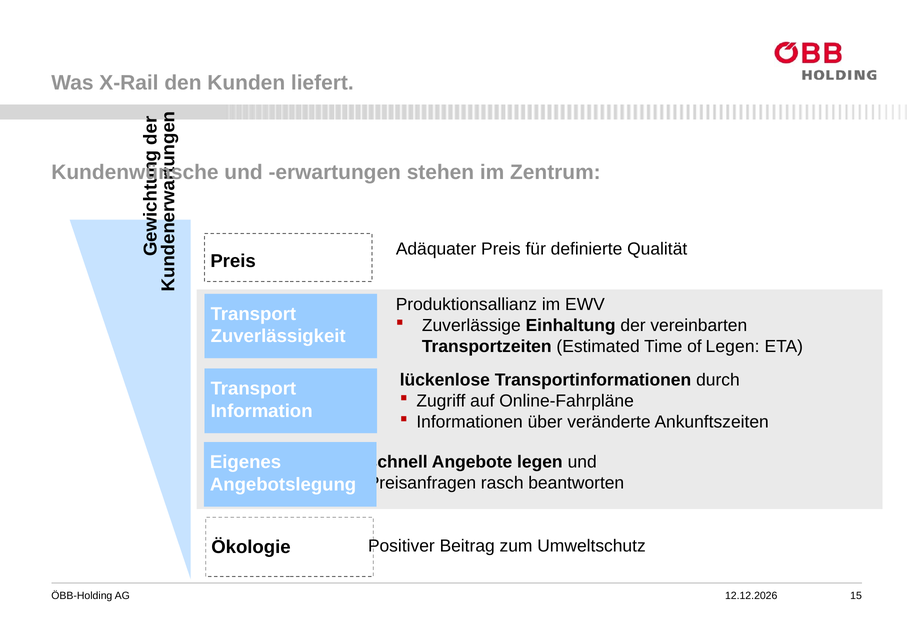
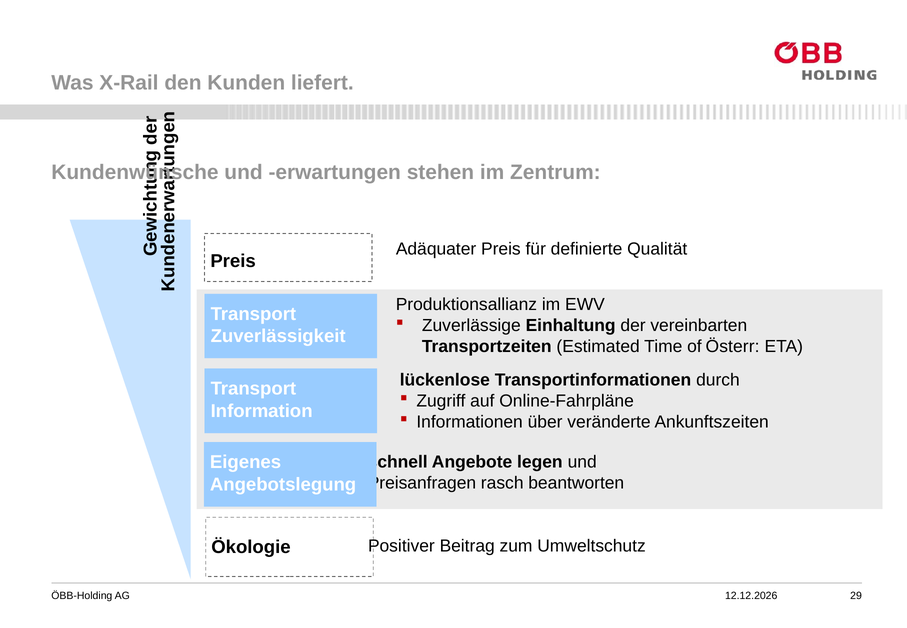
of Legen: Legen -> Österr
15: 15 -> 29
